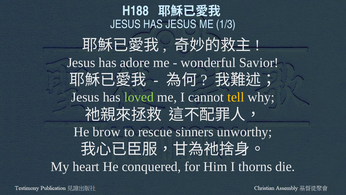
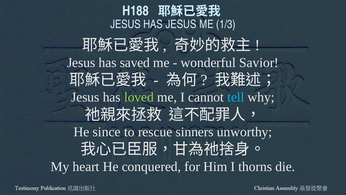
adore: adore -> saved
tell colour: yellow -> light blue
brow: brow -> since
